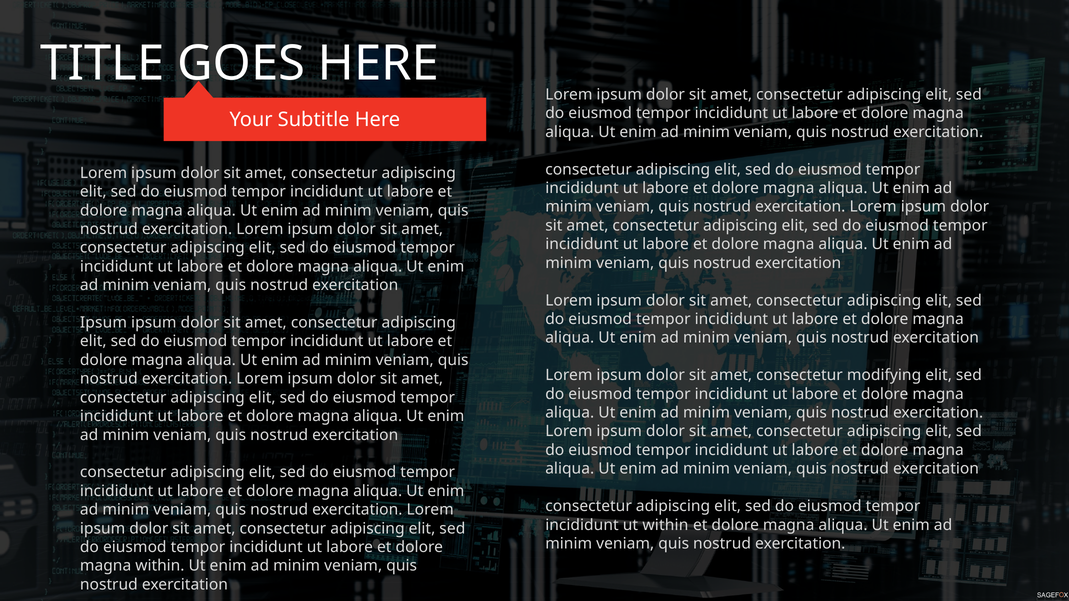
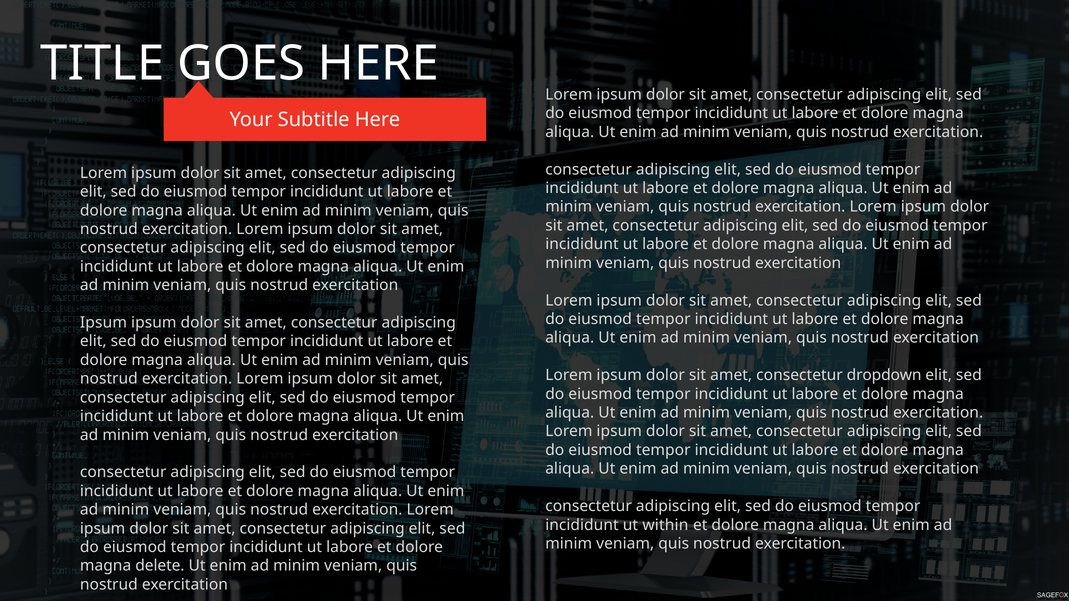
modifying: modifying -> dropdown
magna within: within -> delete
